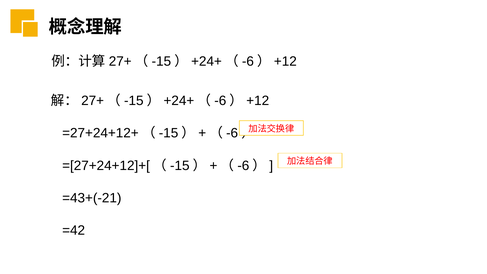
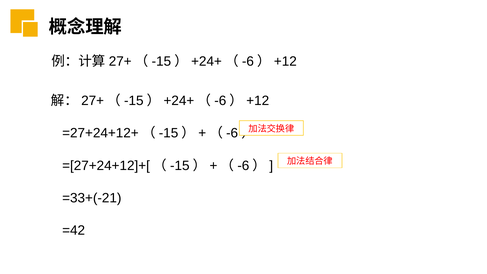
=43+(-21: =43+(-21 -> =33+(-21
